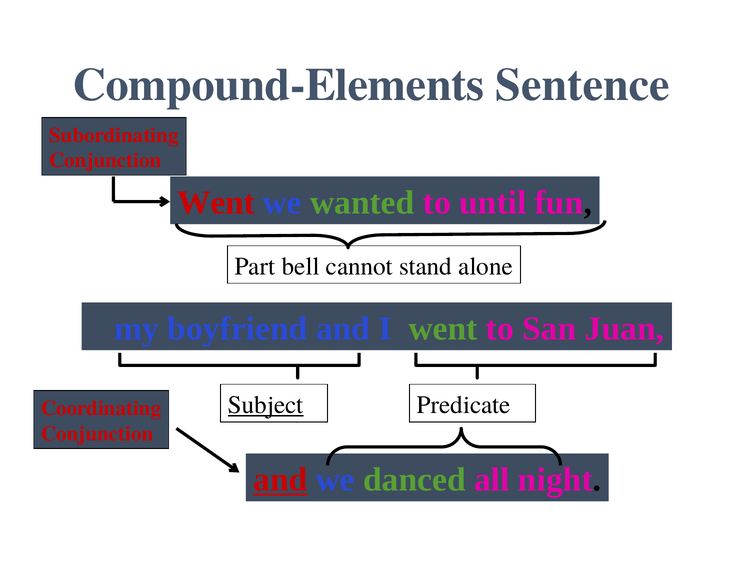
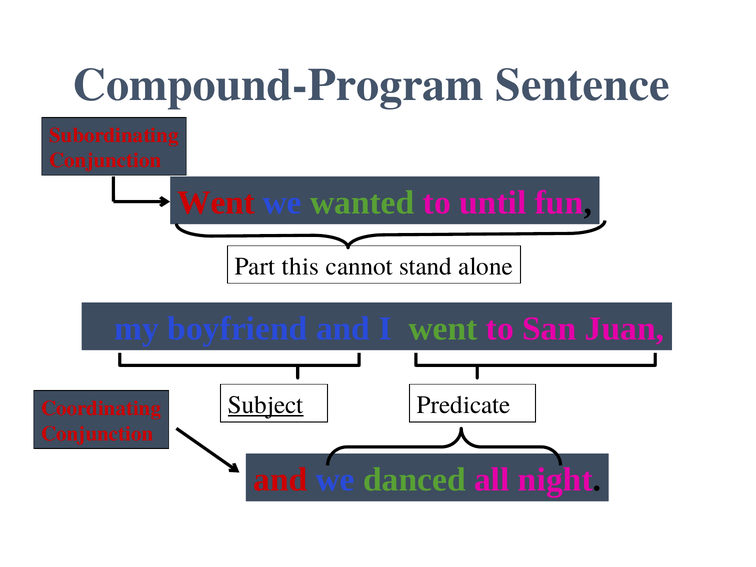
Compound-Elements: Compound-Elements -> Compound-Program
bell: bell -> this
and at (280, 480) underline: present -> none
